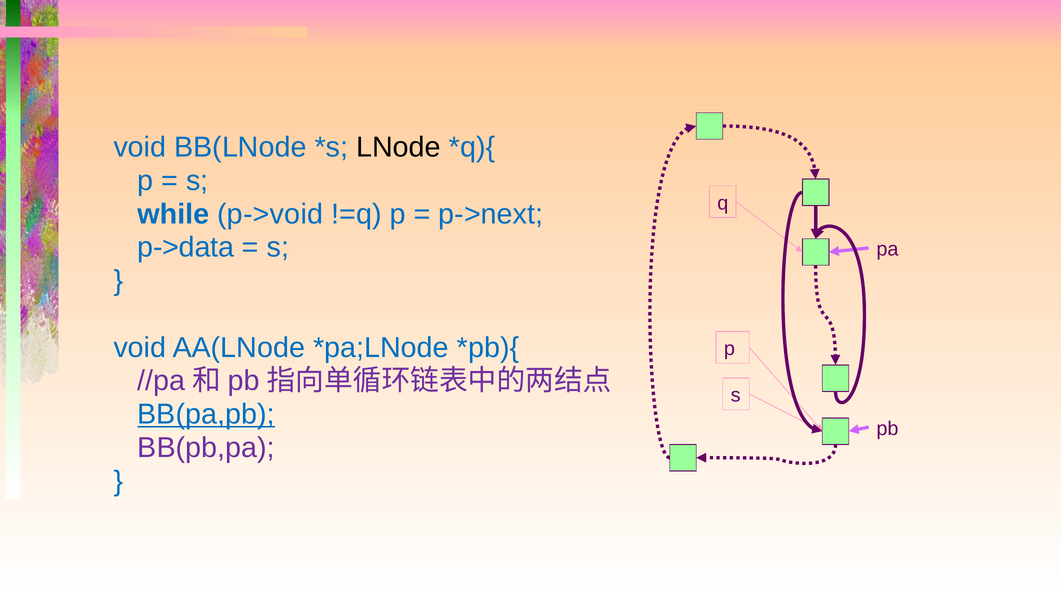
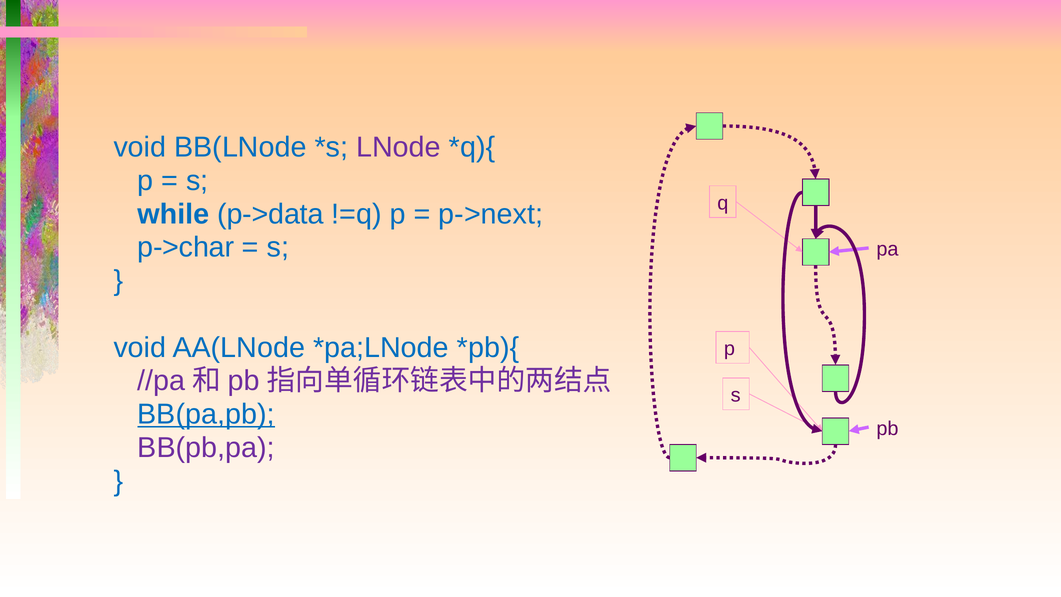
LNode colour: black -> purple
p->void: p->void -> p->data
p->data: p->data -> p->char
